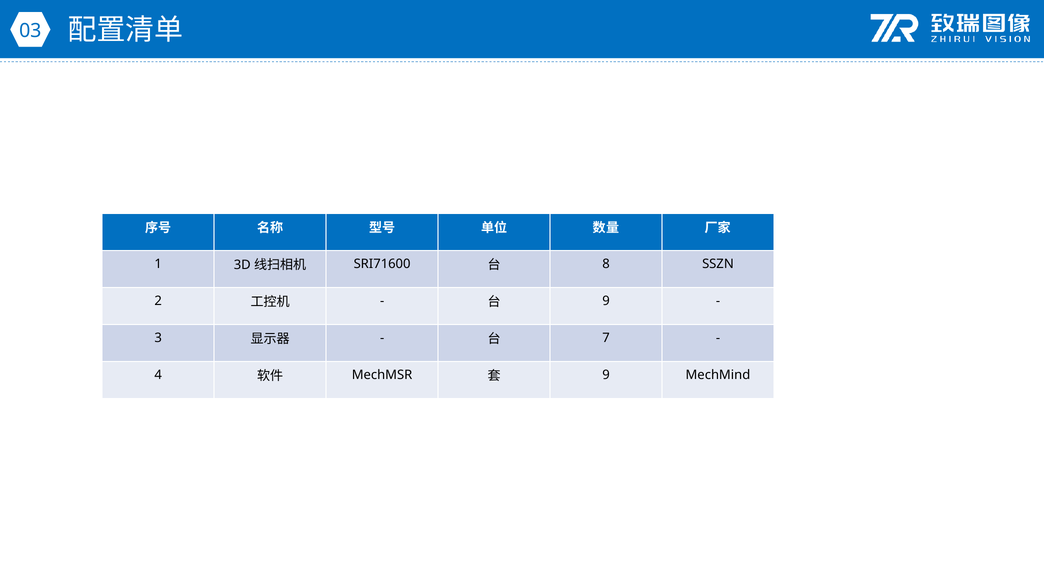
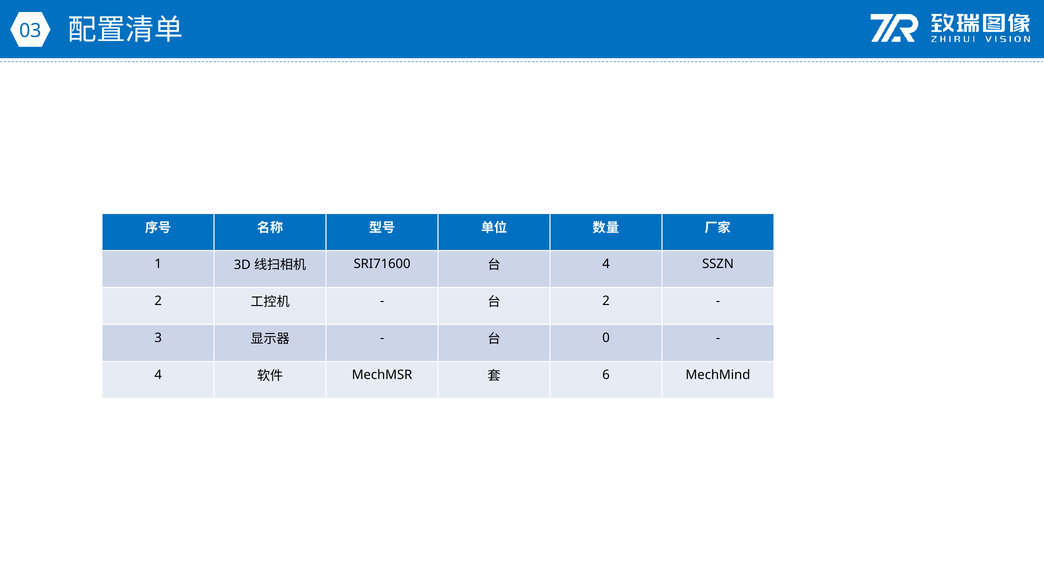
8 at (606, 264): 8 -> 4
9 at (606, 301): 9 -> 2
7: 7 -> 0
9 at (606, 375): 9 -> 6
